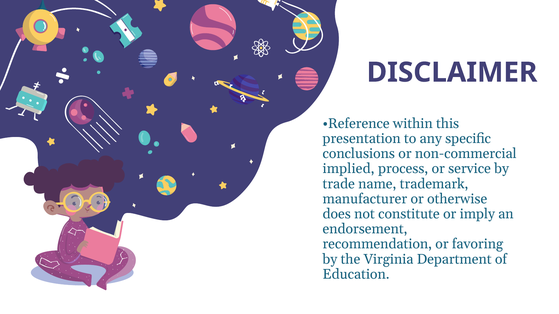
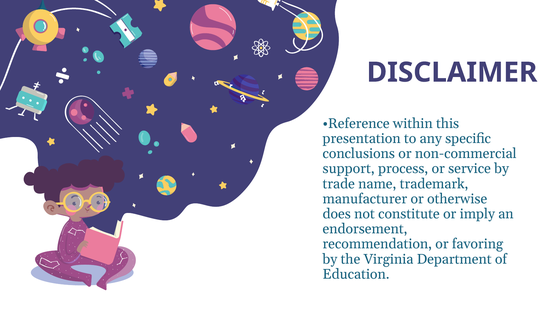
implied: implied -> support
